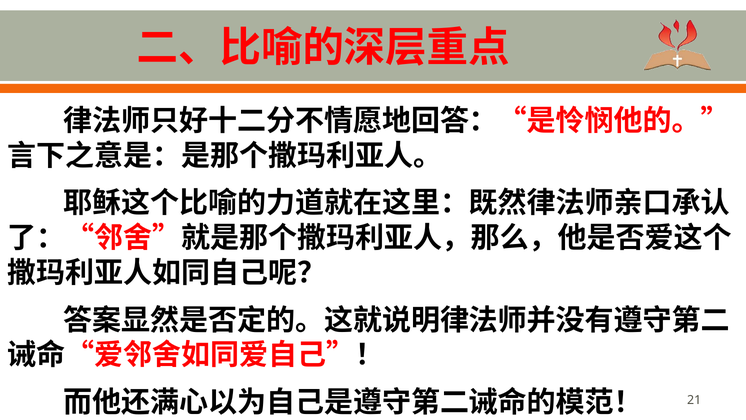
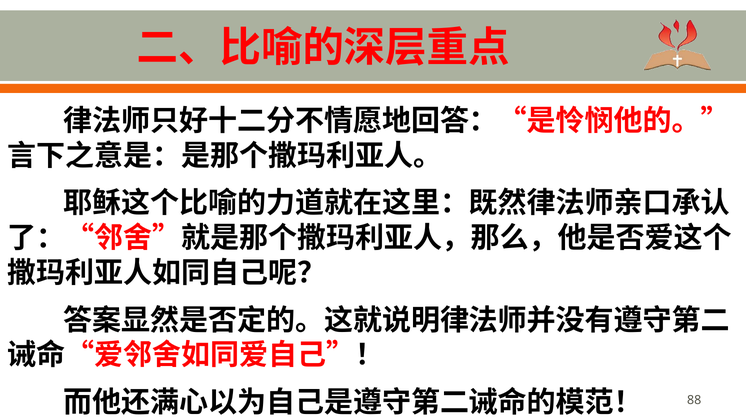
21: 21 -> 88
